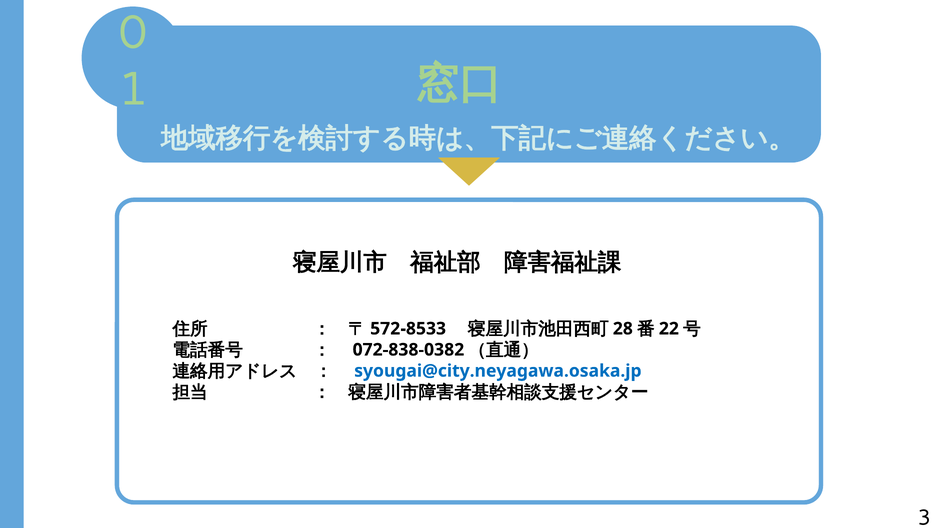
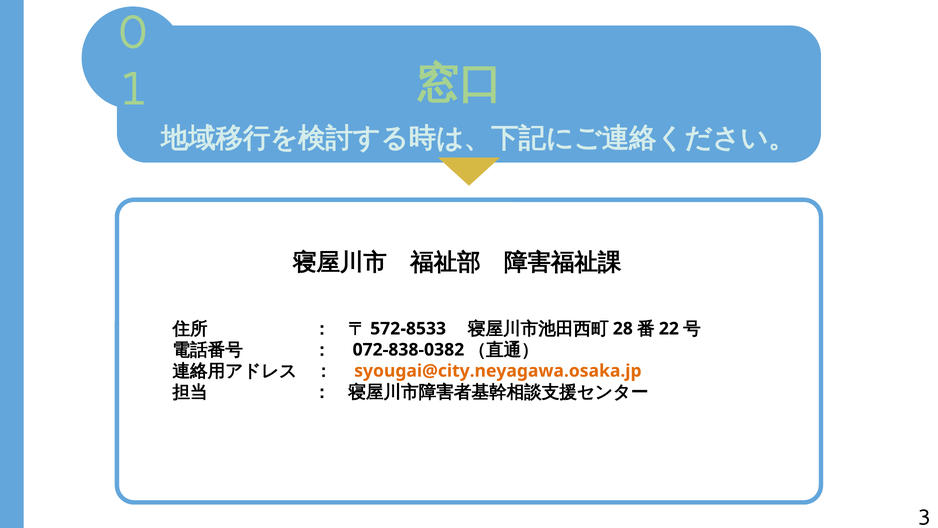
syougai@city.neyagawa.osaka.jp colour: blue -> orange
